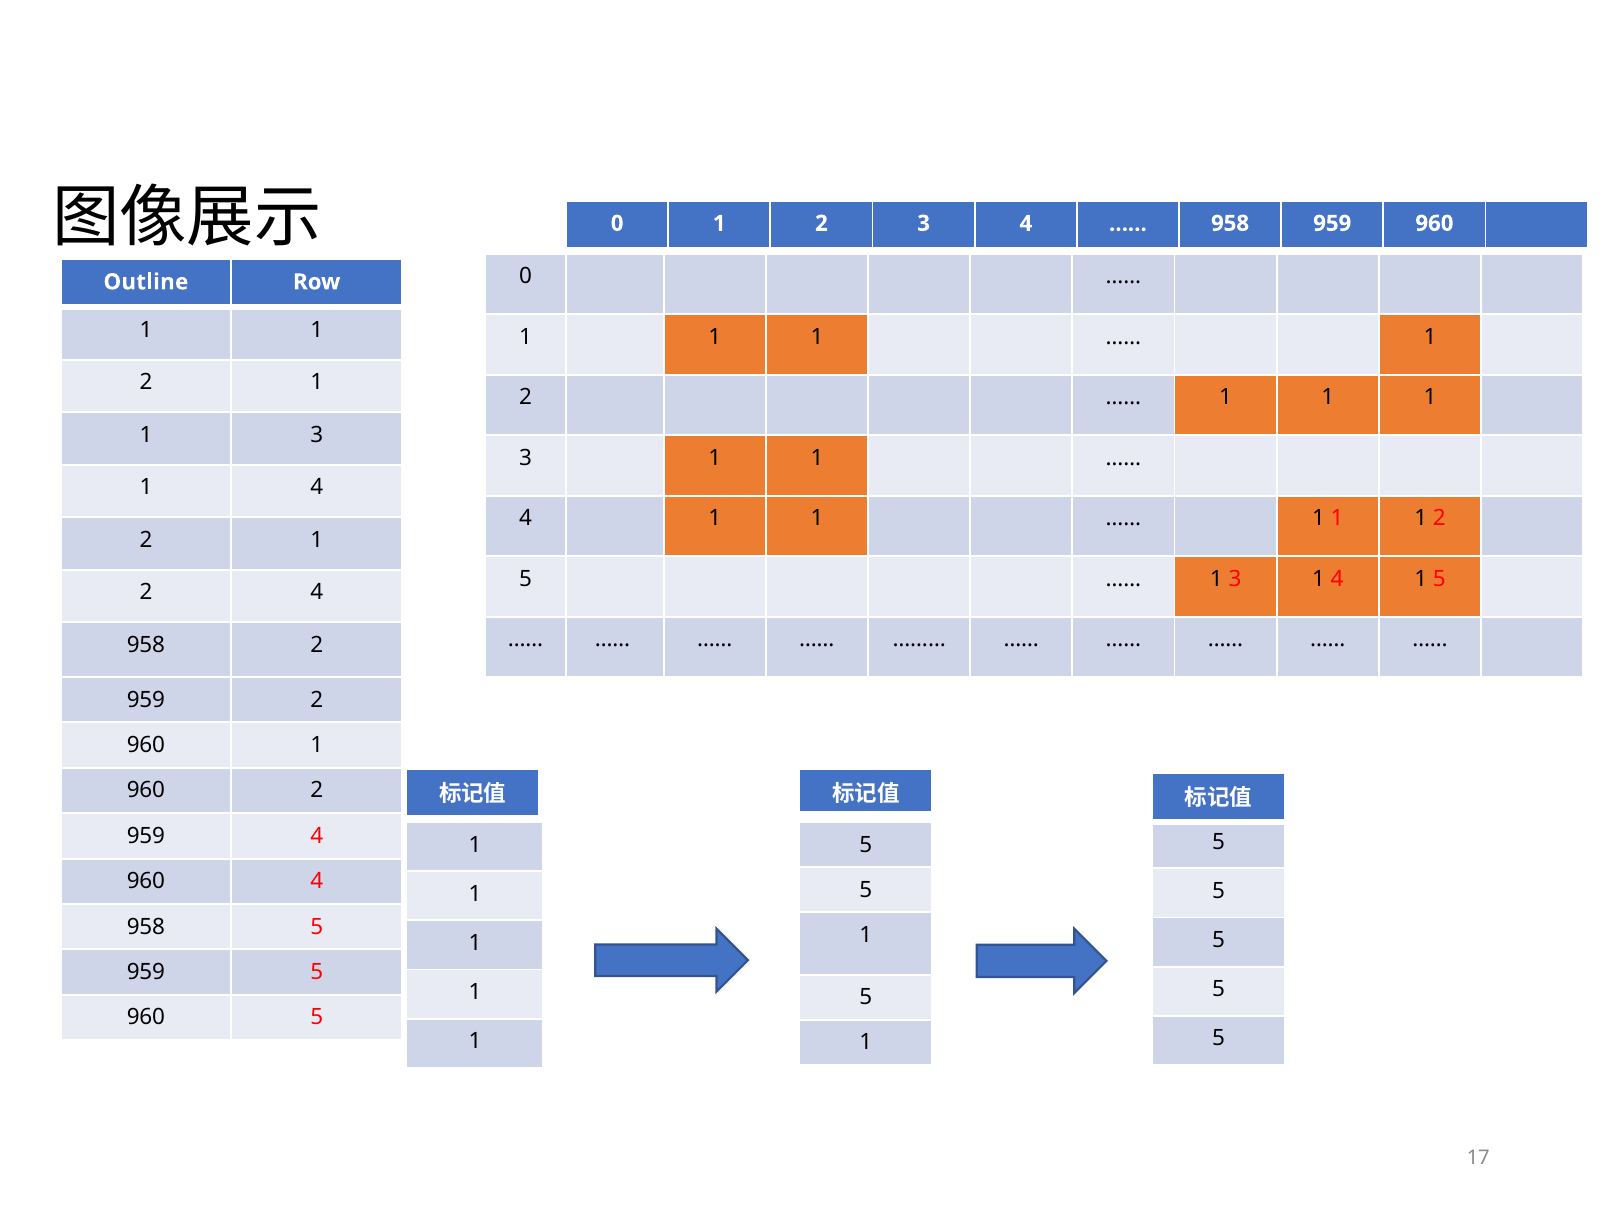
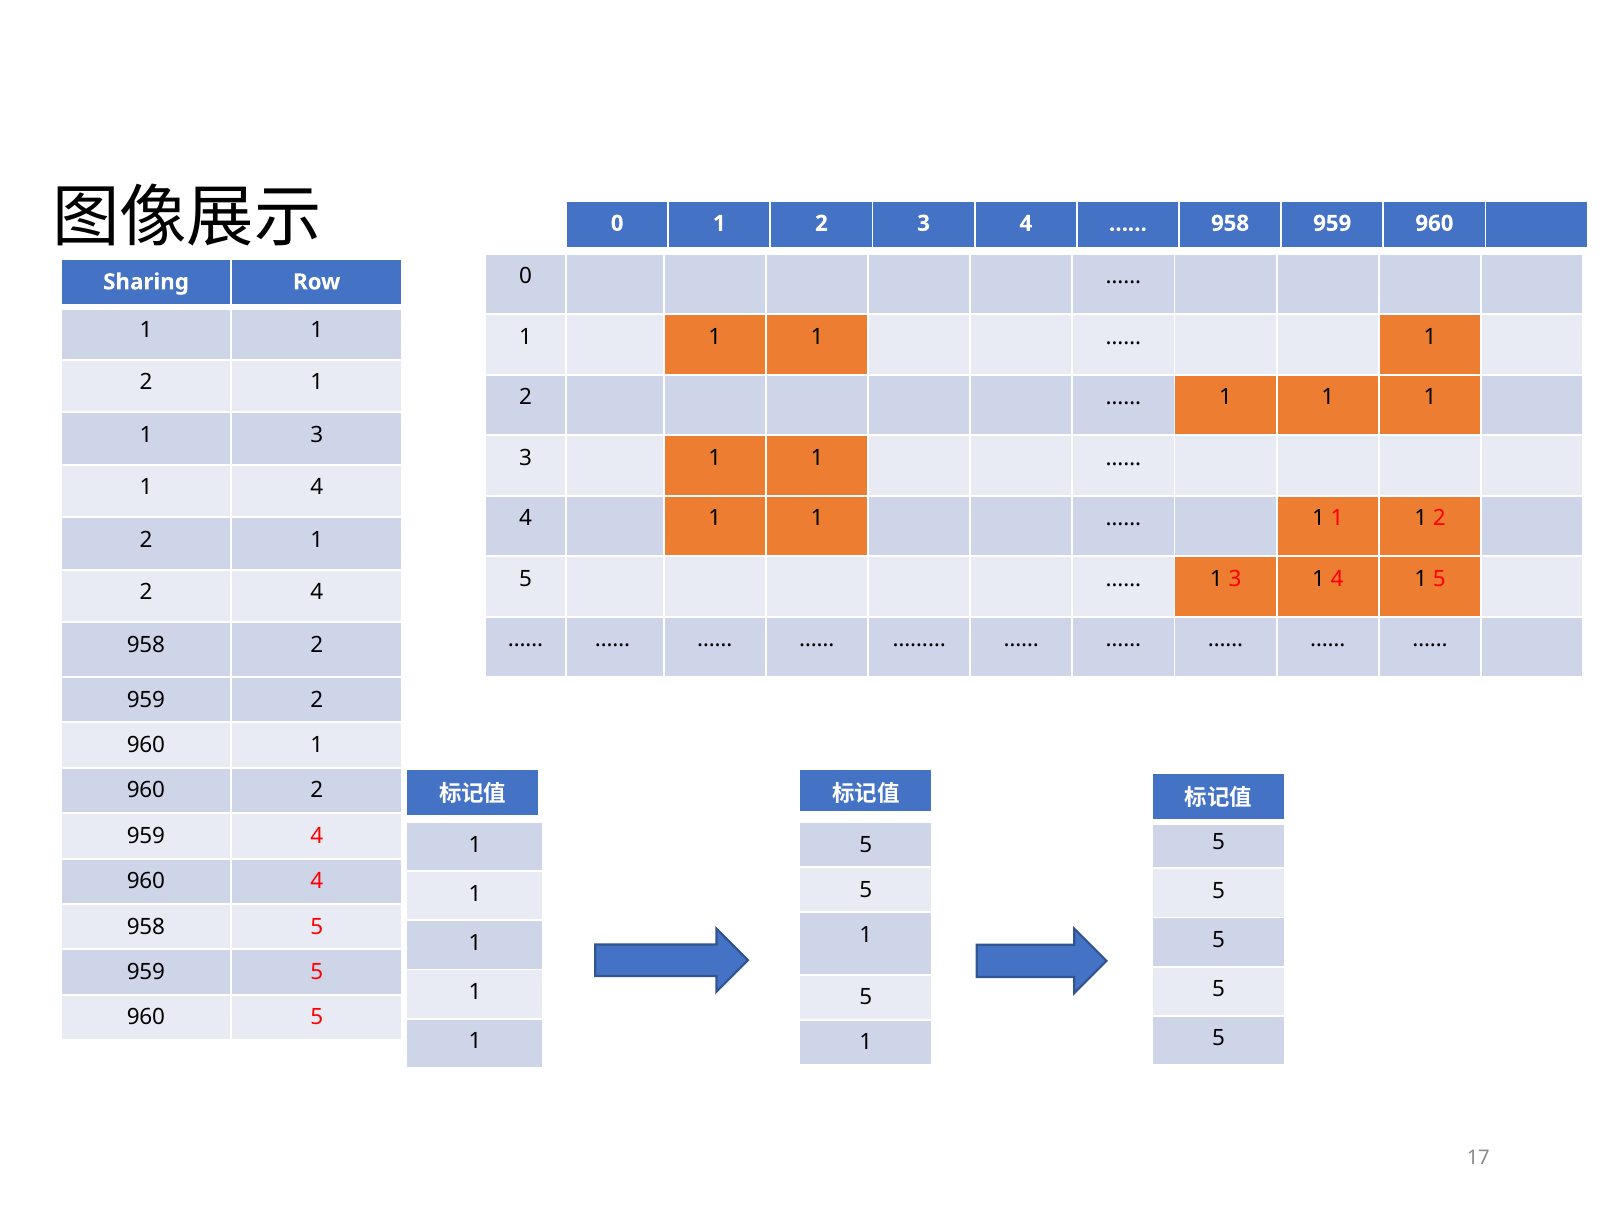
Outline: Outline -> Sharing
